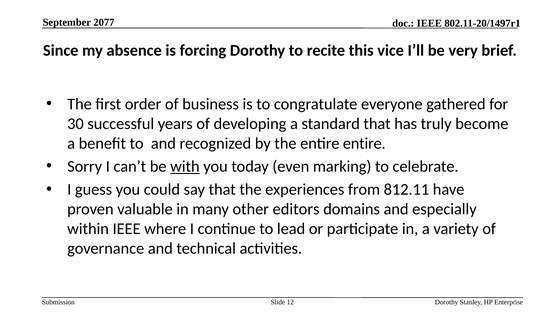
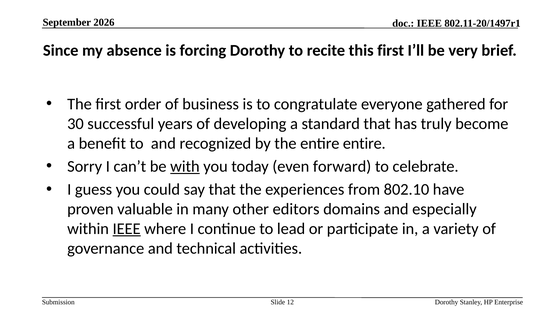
2077: 2077 -> 2026
this vice: vice -> first
marking: marking -> forward
812.11: 812.11 -> 802.10
IEEE at (127, 229) underline: none -> present
